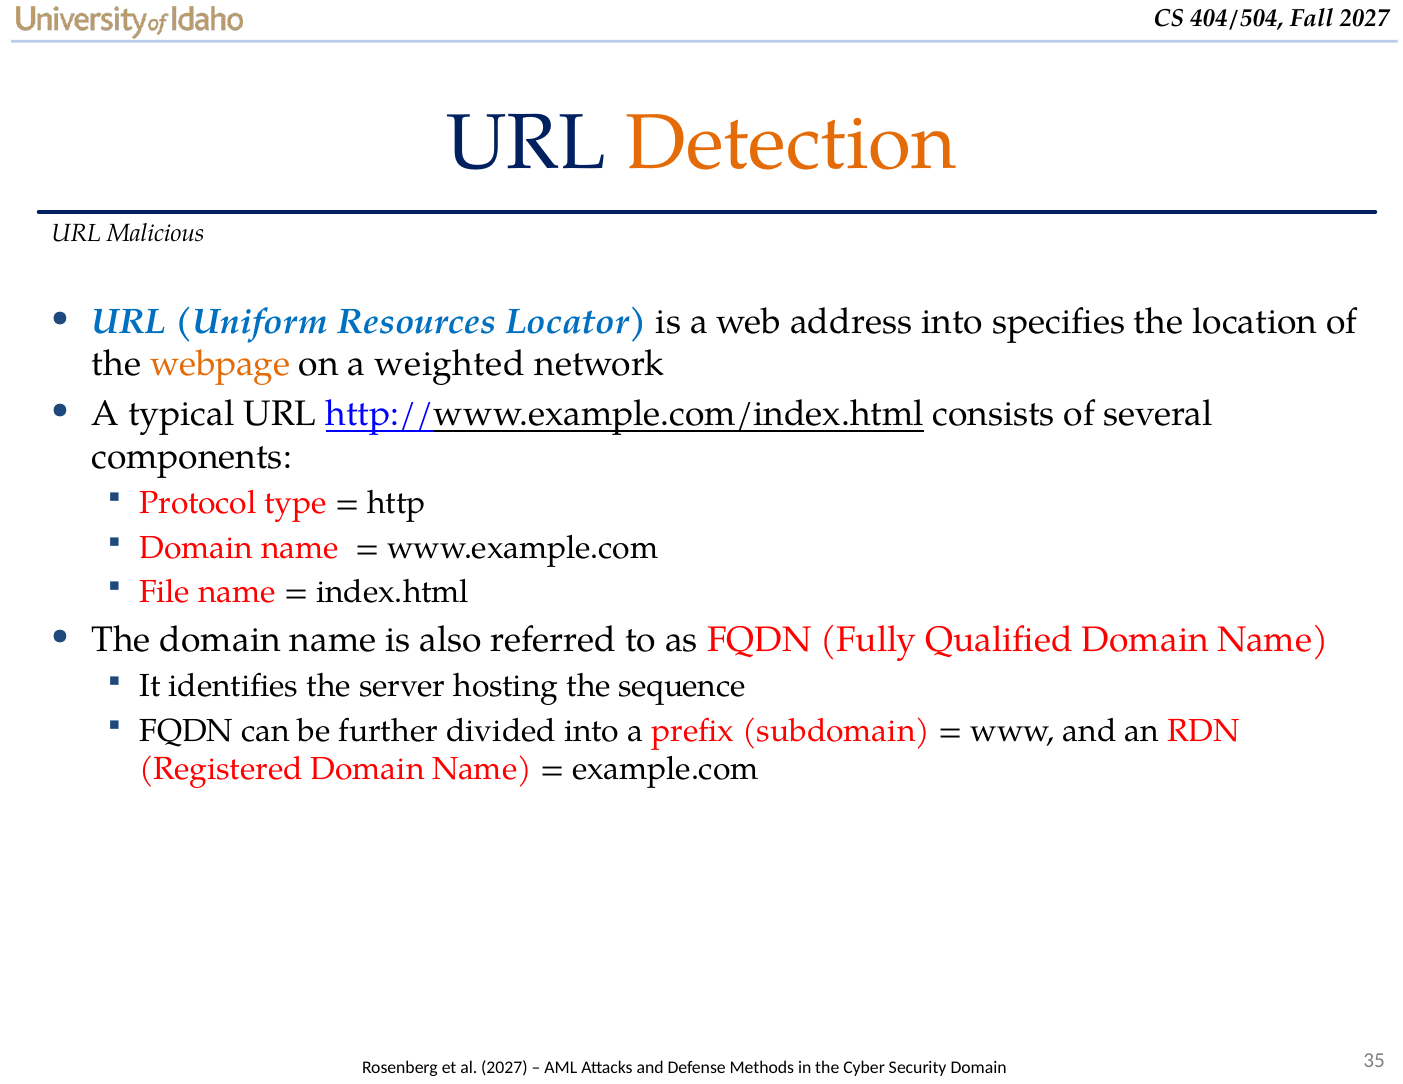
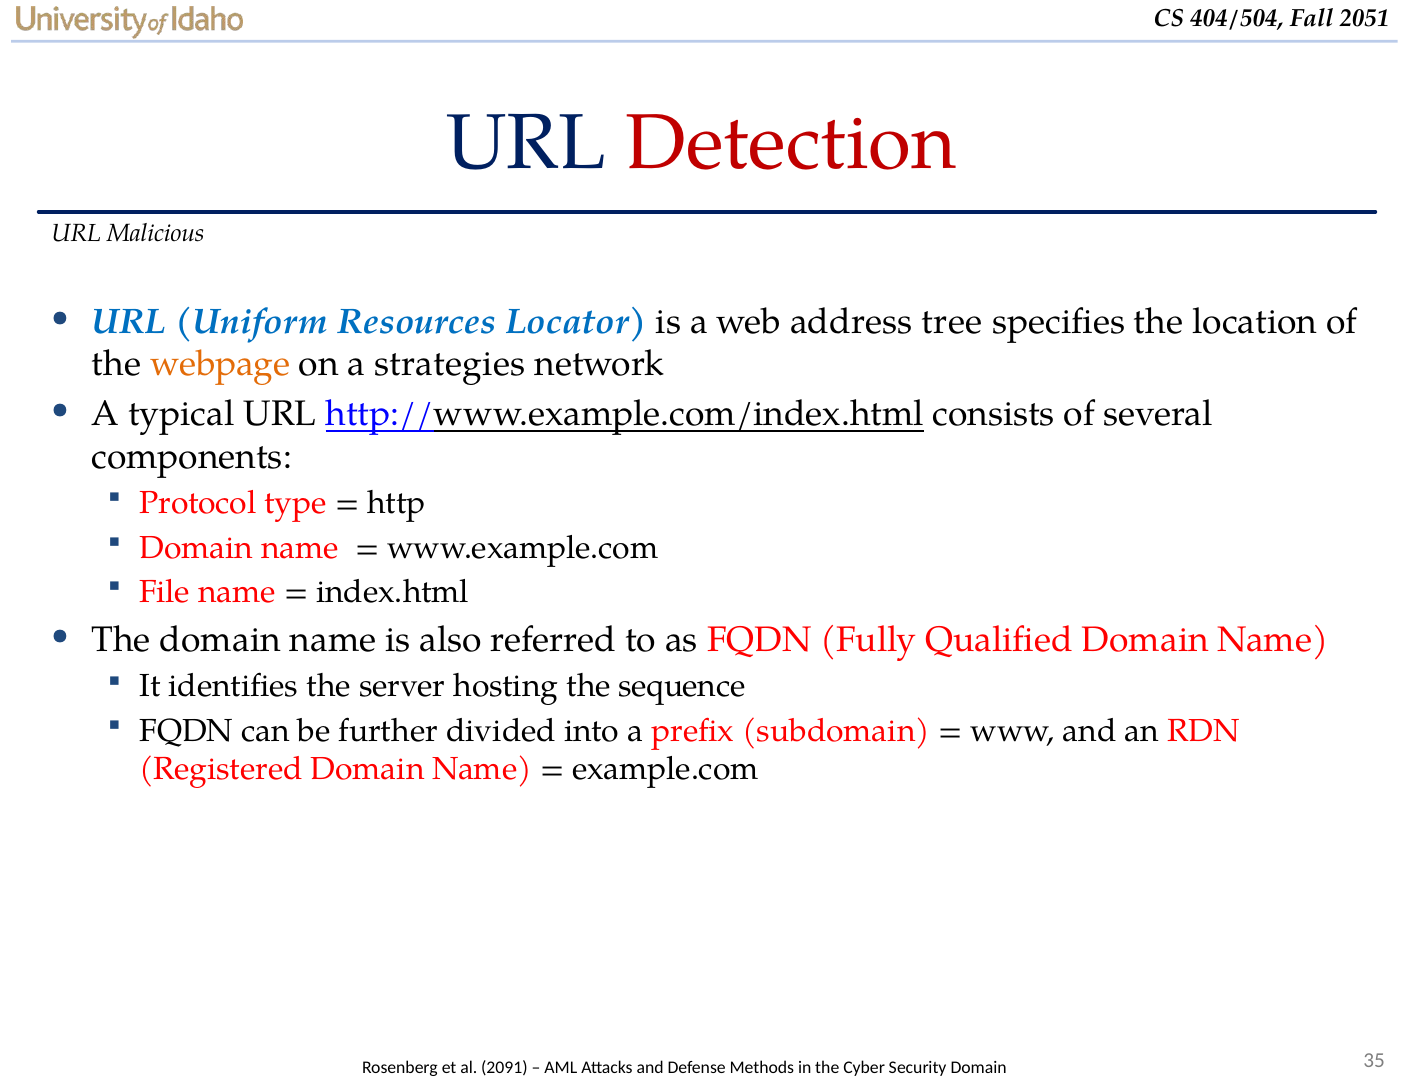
2027 at (1364, 19): 2027 -> 2051
Detection colour: orange -> red
address into: into -> tree
weighted: weighted -> strategies
al 2027: 2027 -> 2091
